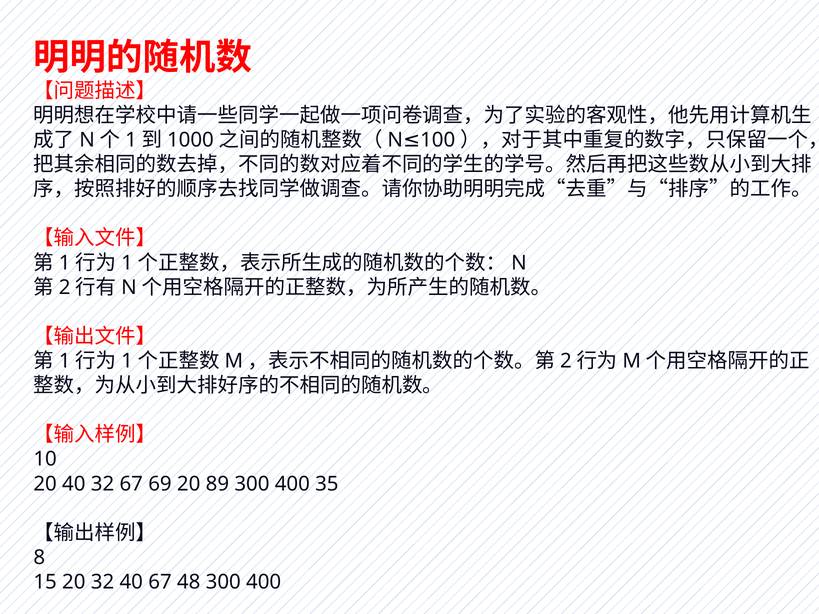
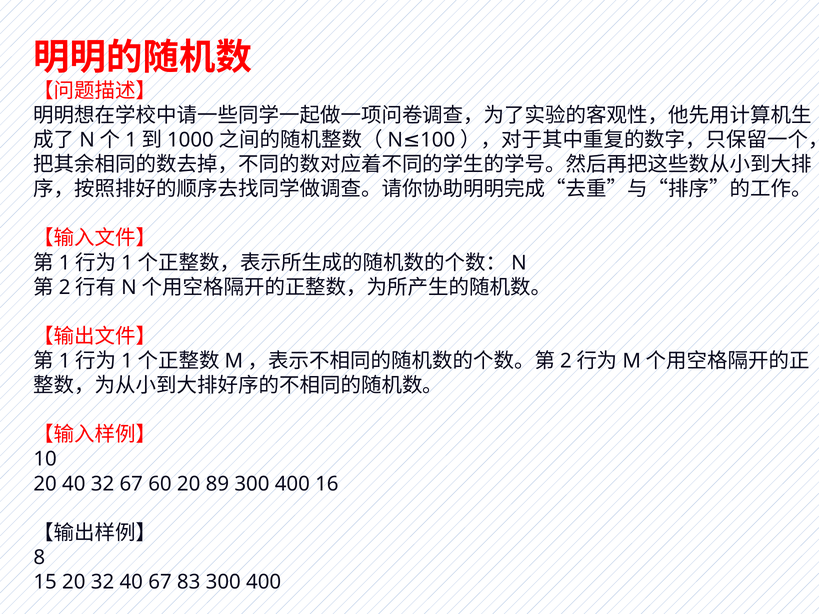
69: 69 -> 60
35: 35 -> 16
48: 48 -> 83
